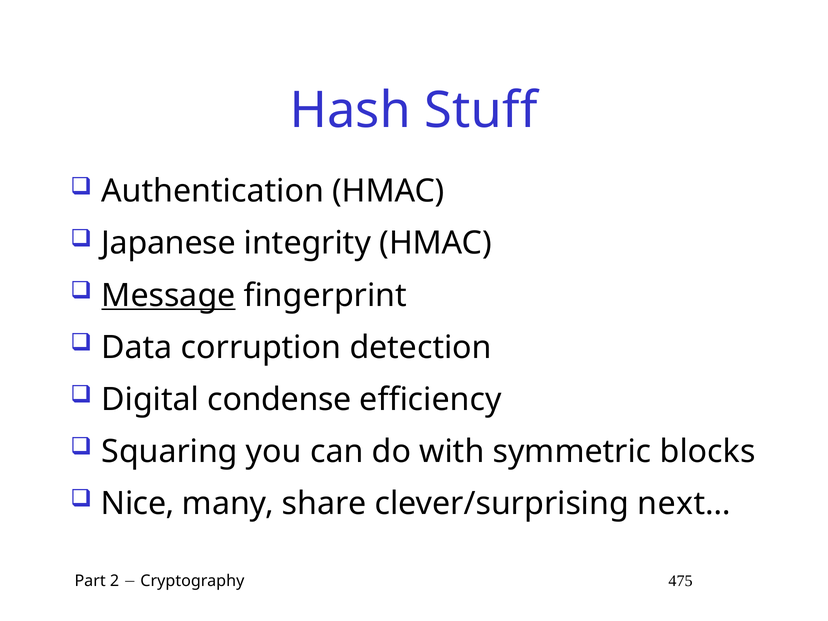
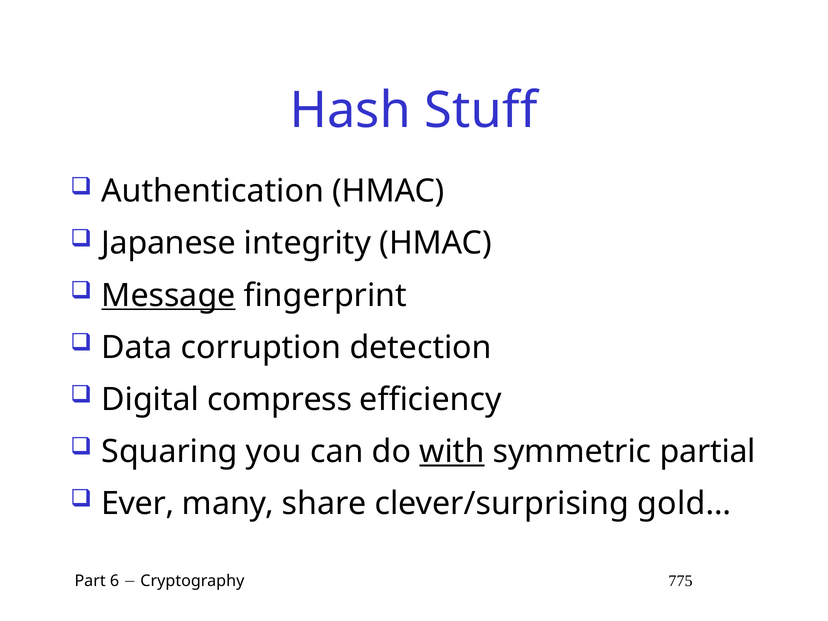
condense: condense -> compress
with underline: none -> present
blocks: blocks -> partial
Nice: Nice -> Ever
next…: next… -> gold…
2: 2 -> 6
475: 475 -> 775
